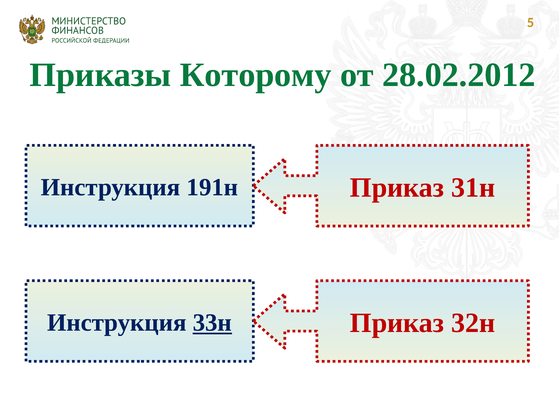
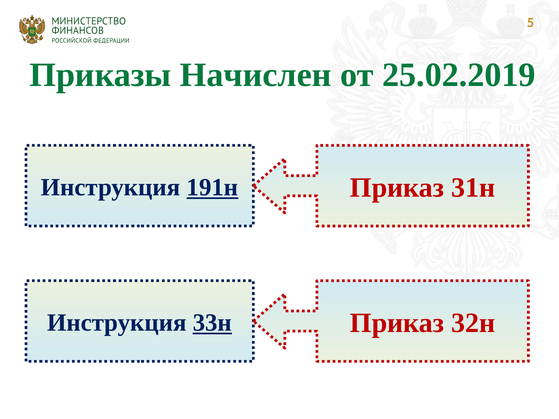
Которому: Которому -> Начислен
28.02.2012: 28.02.2012 -> 25.02.2019
191н underline: none -> present
